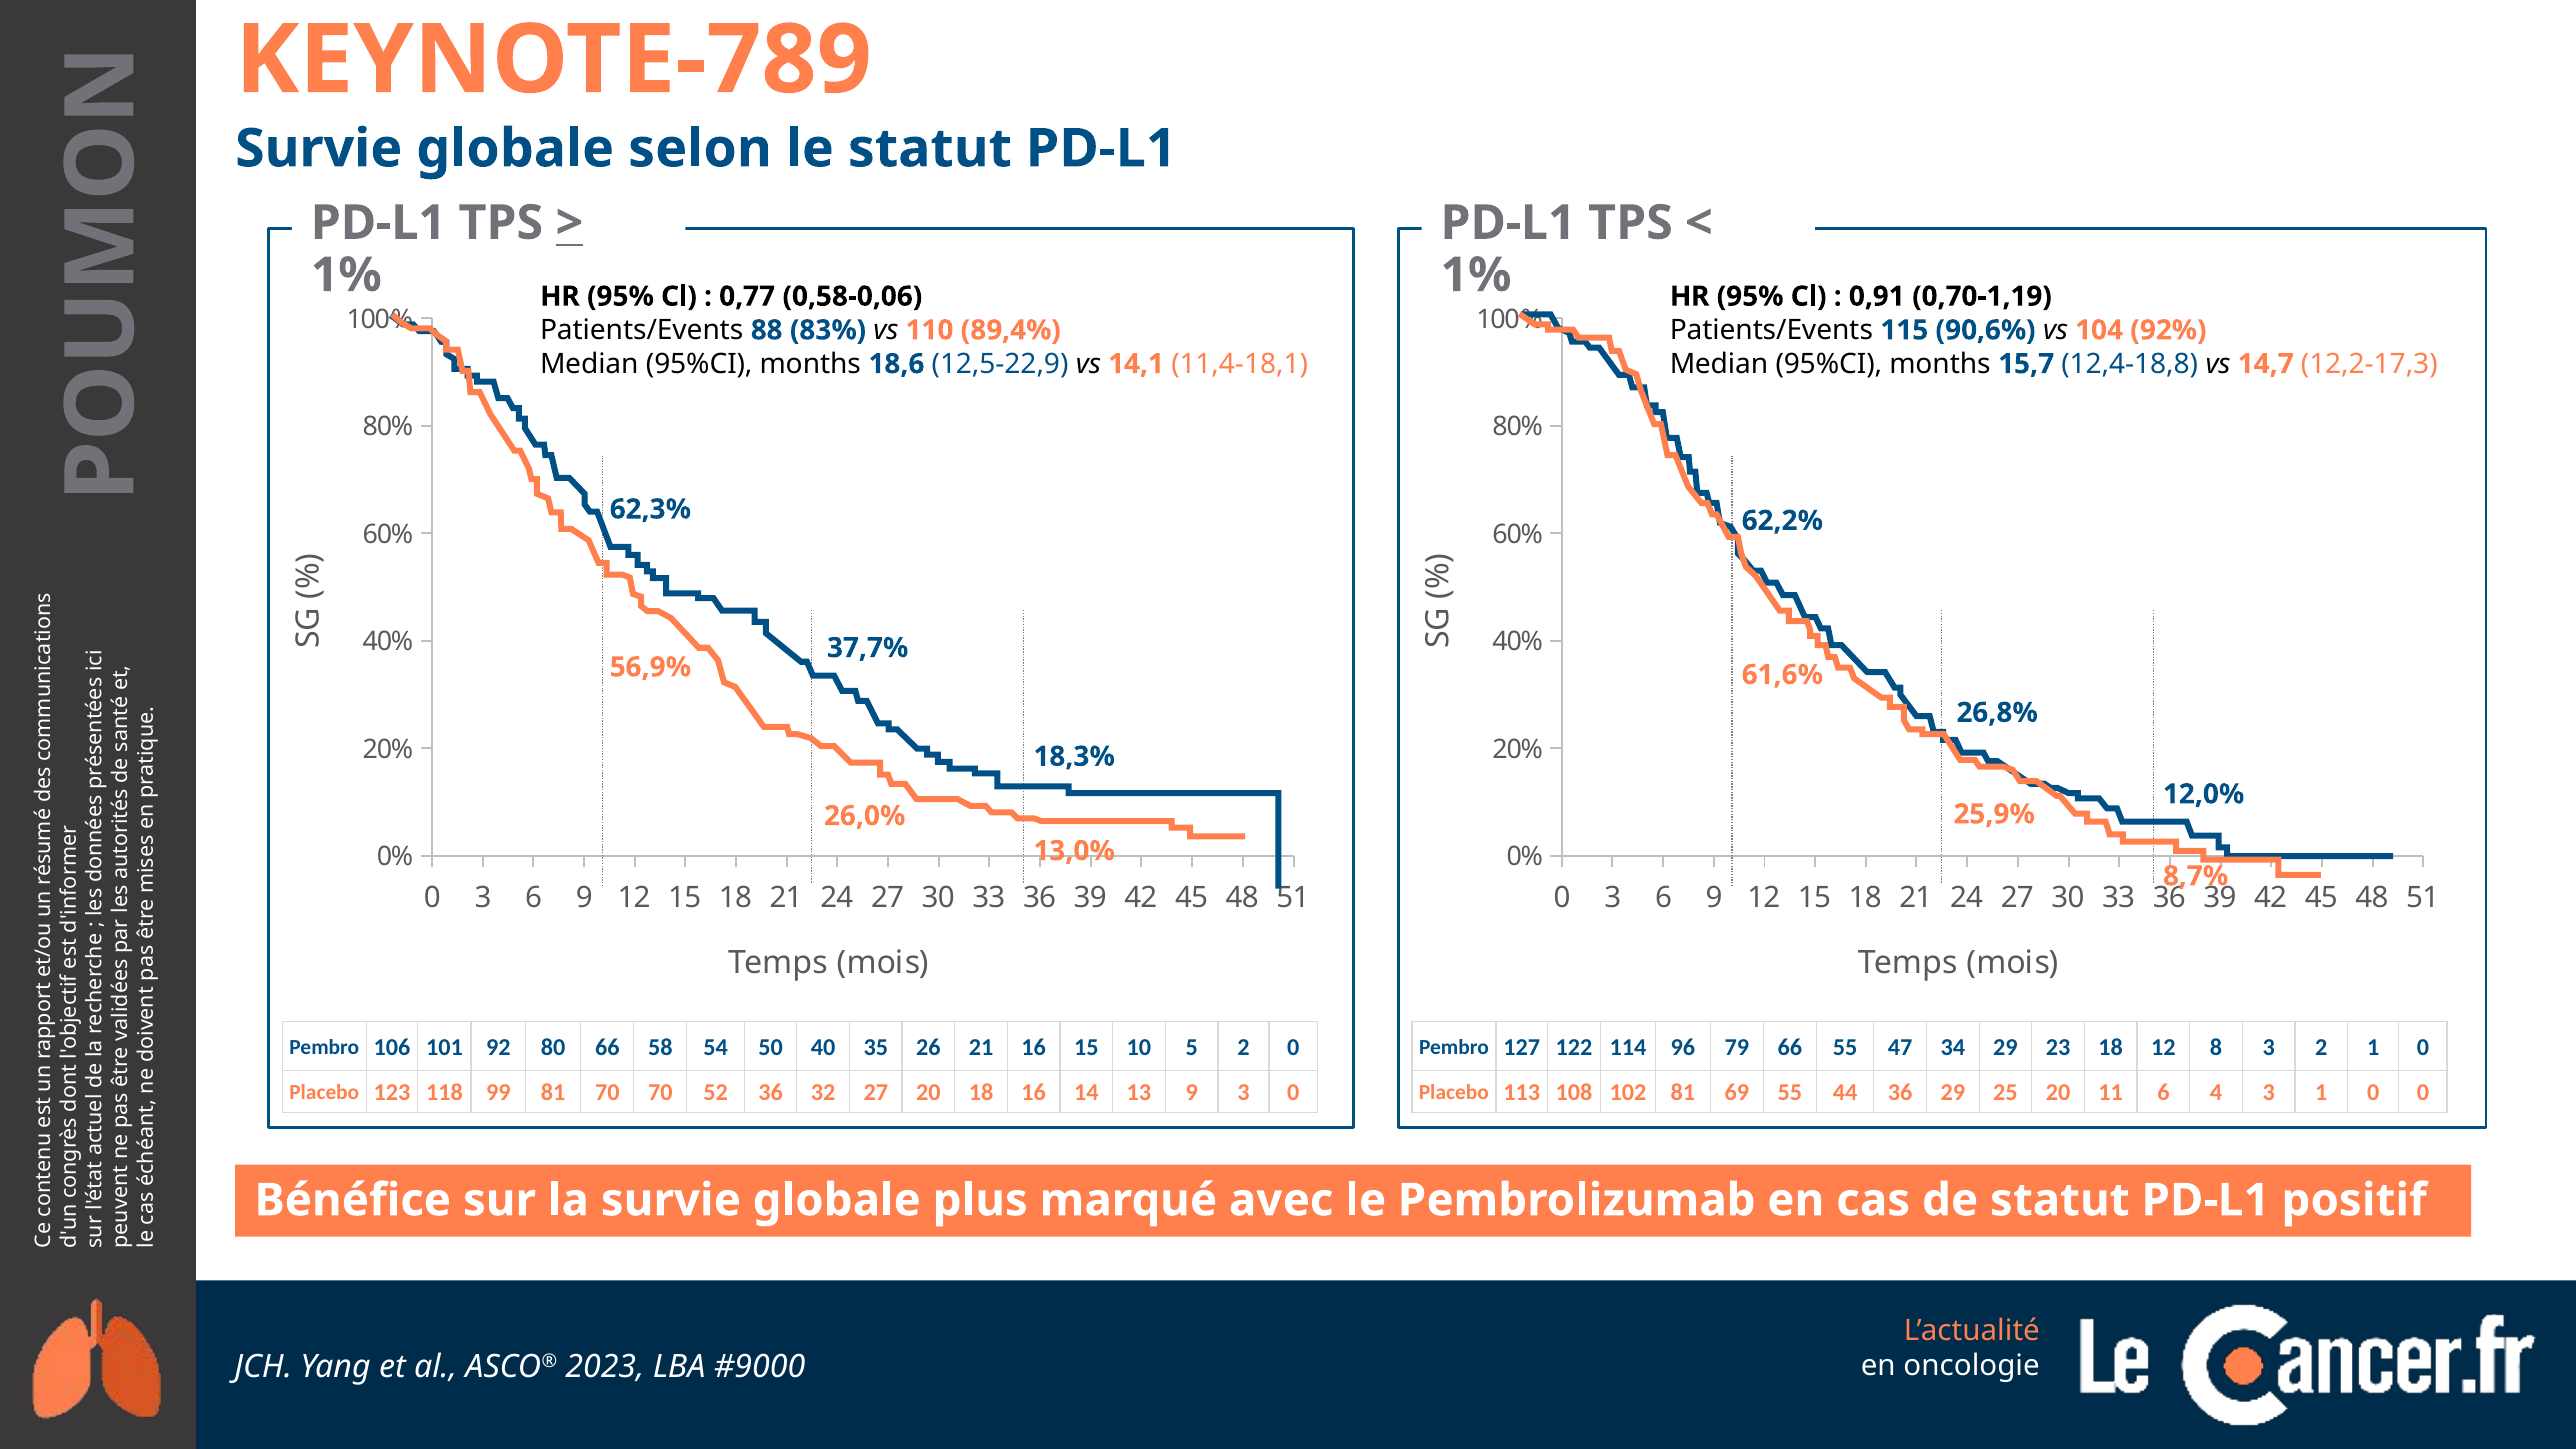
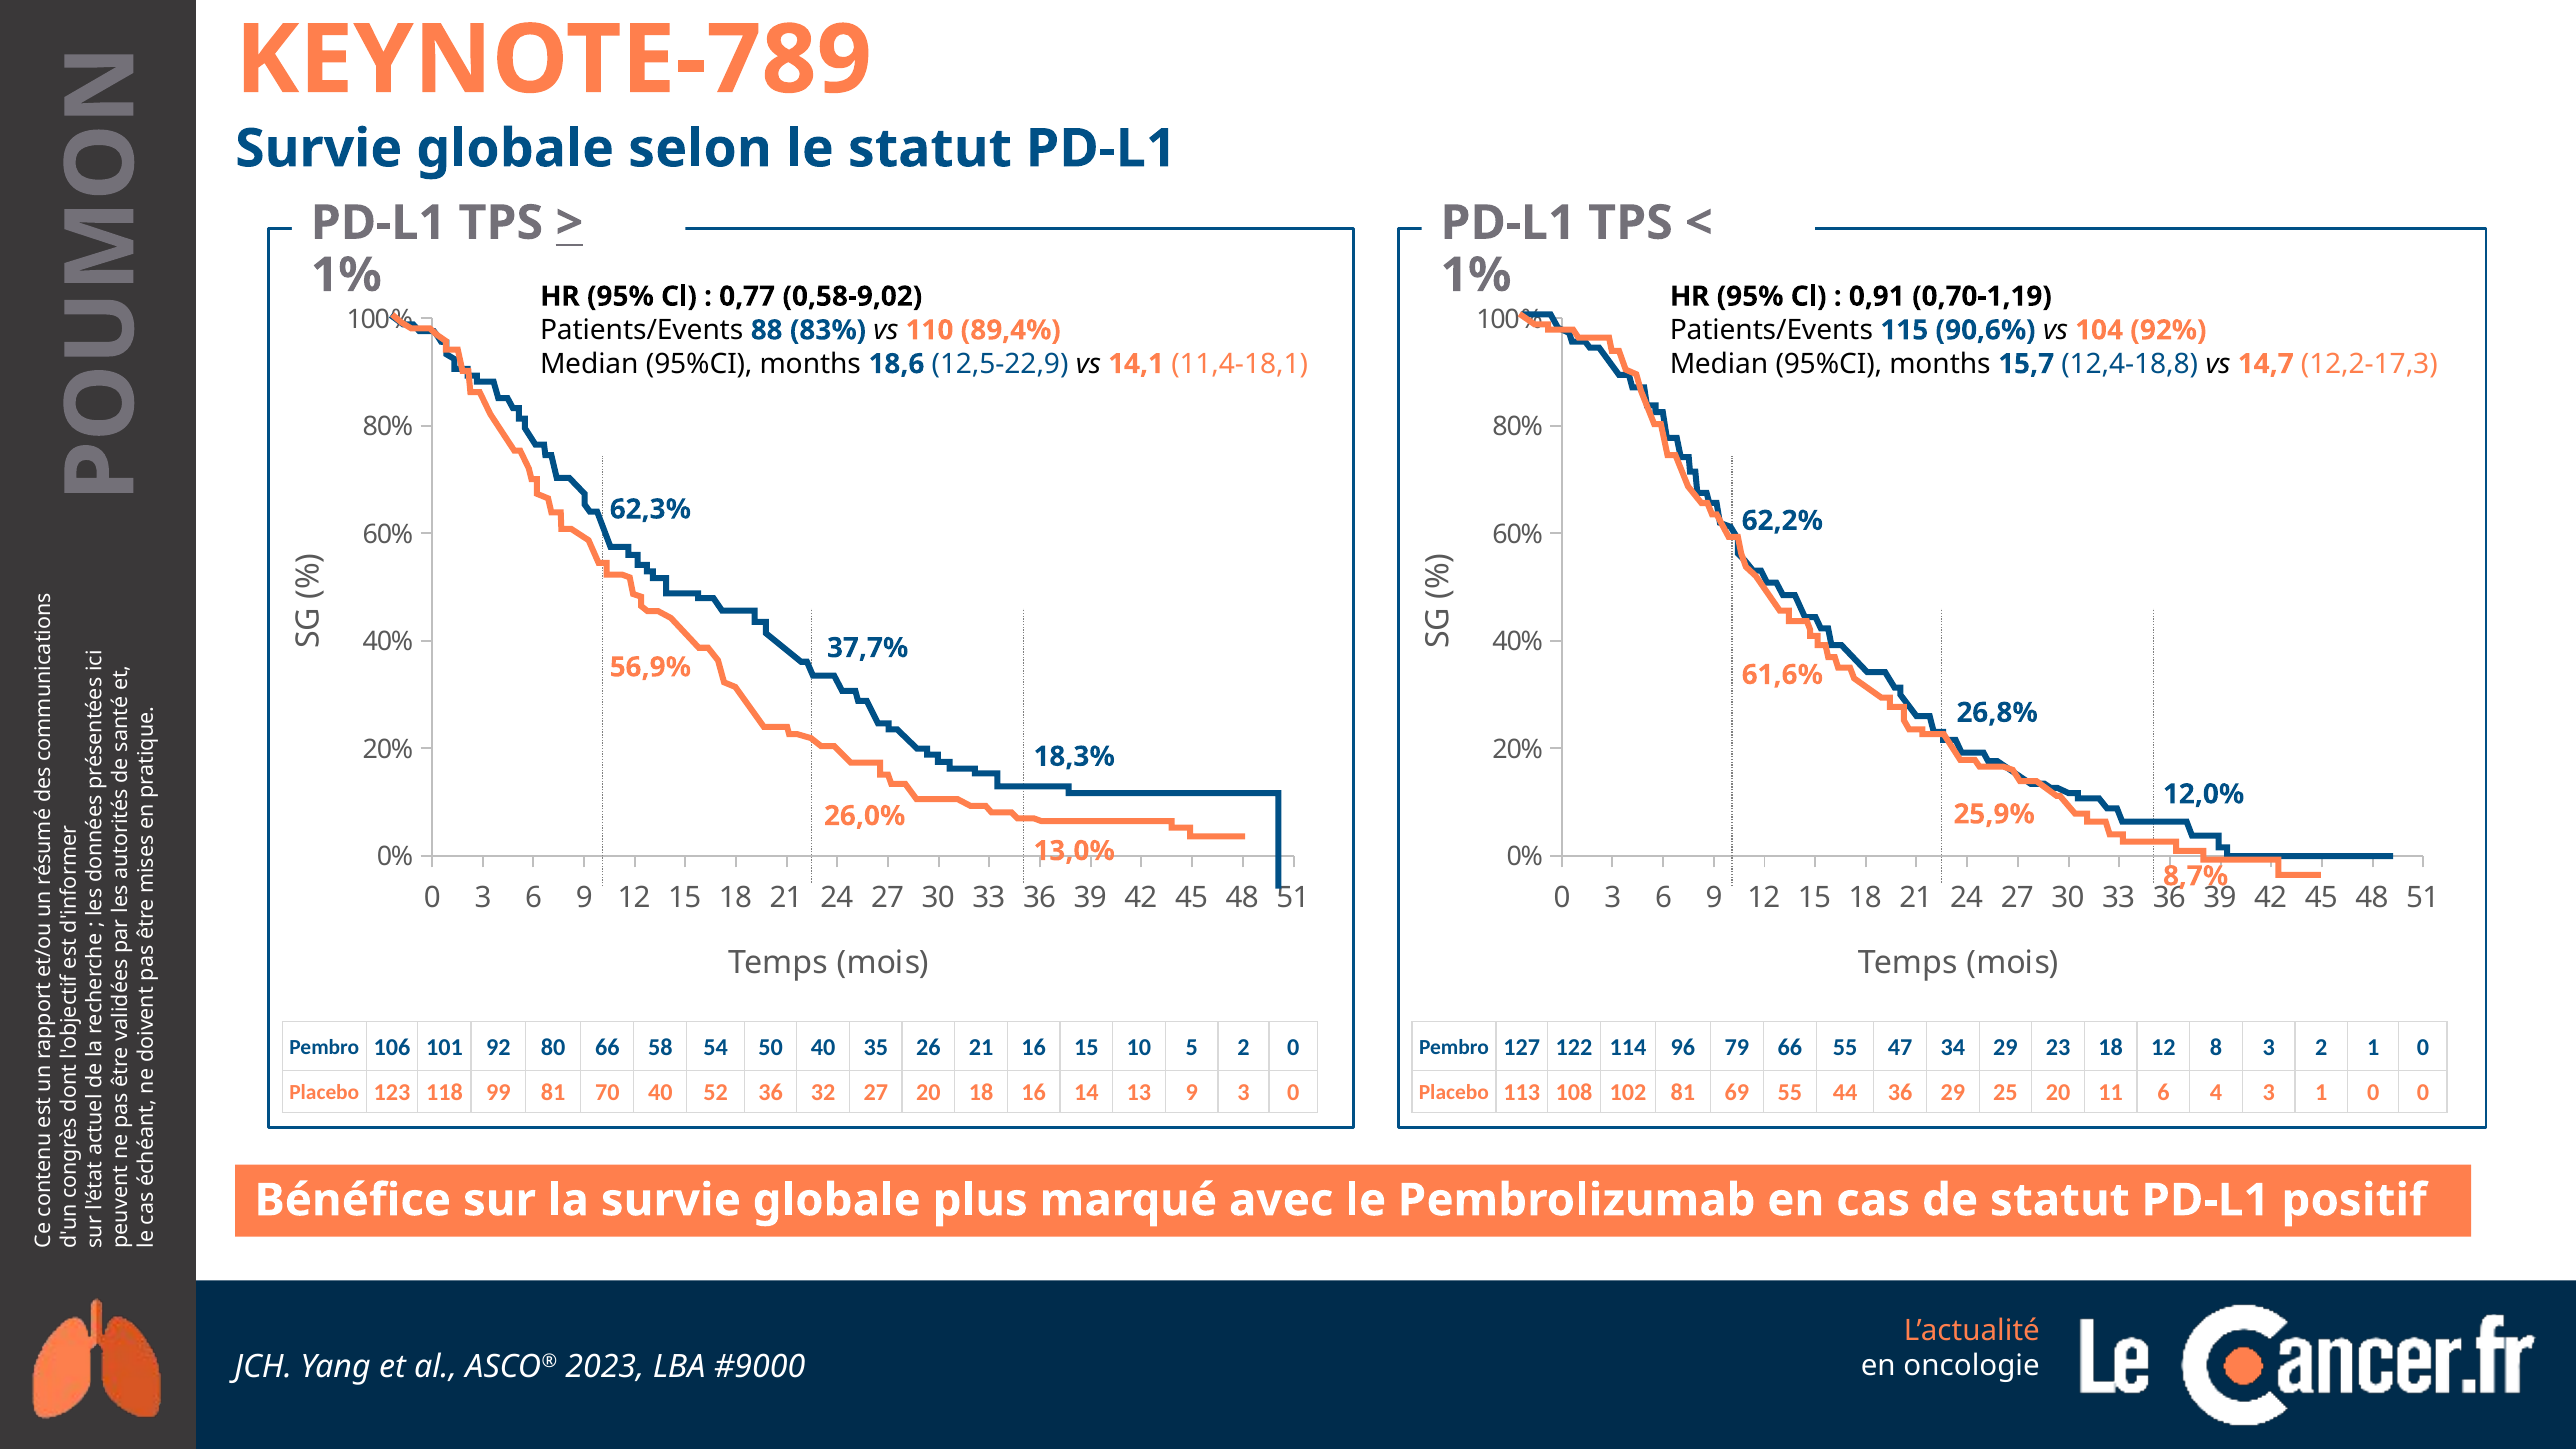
0,58-0,06: 0,58-0,06 -> 0,58-9,02
70 70: 70 -> 40
